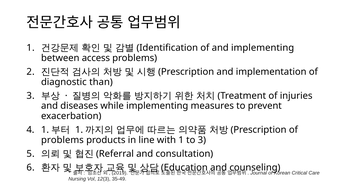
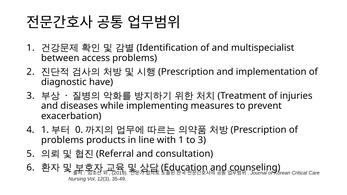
and implementing: implementing -> multispecialist
than: than -> have
1 at (79, 130): 1 -> 0
